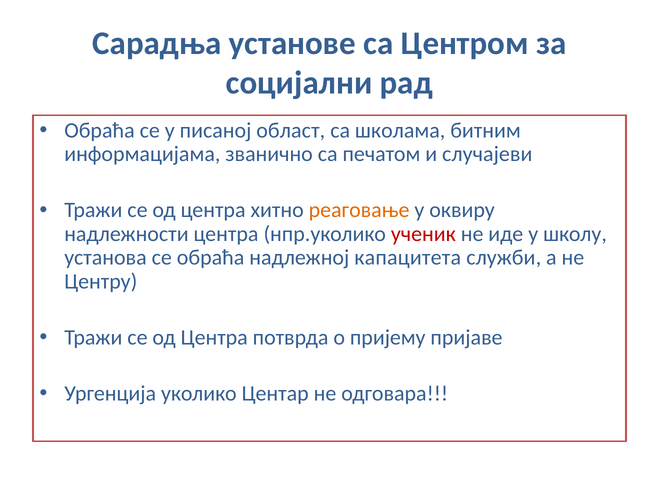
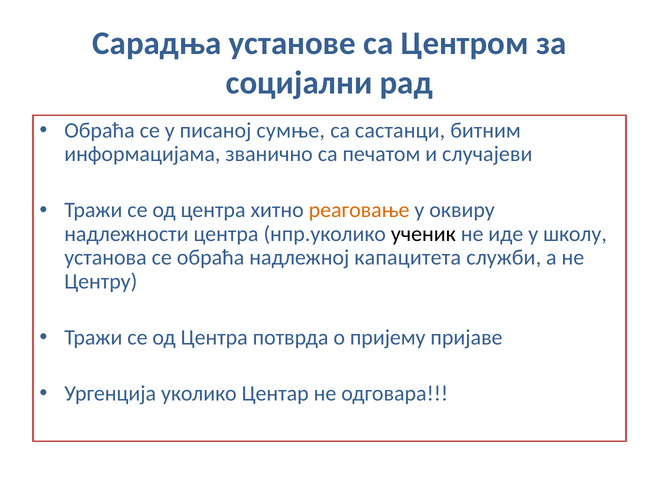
област: област -> сумње
школама: школама -> састанци
ученик colour: red -> black
